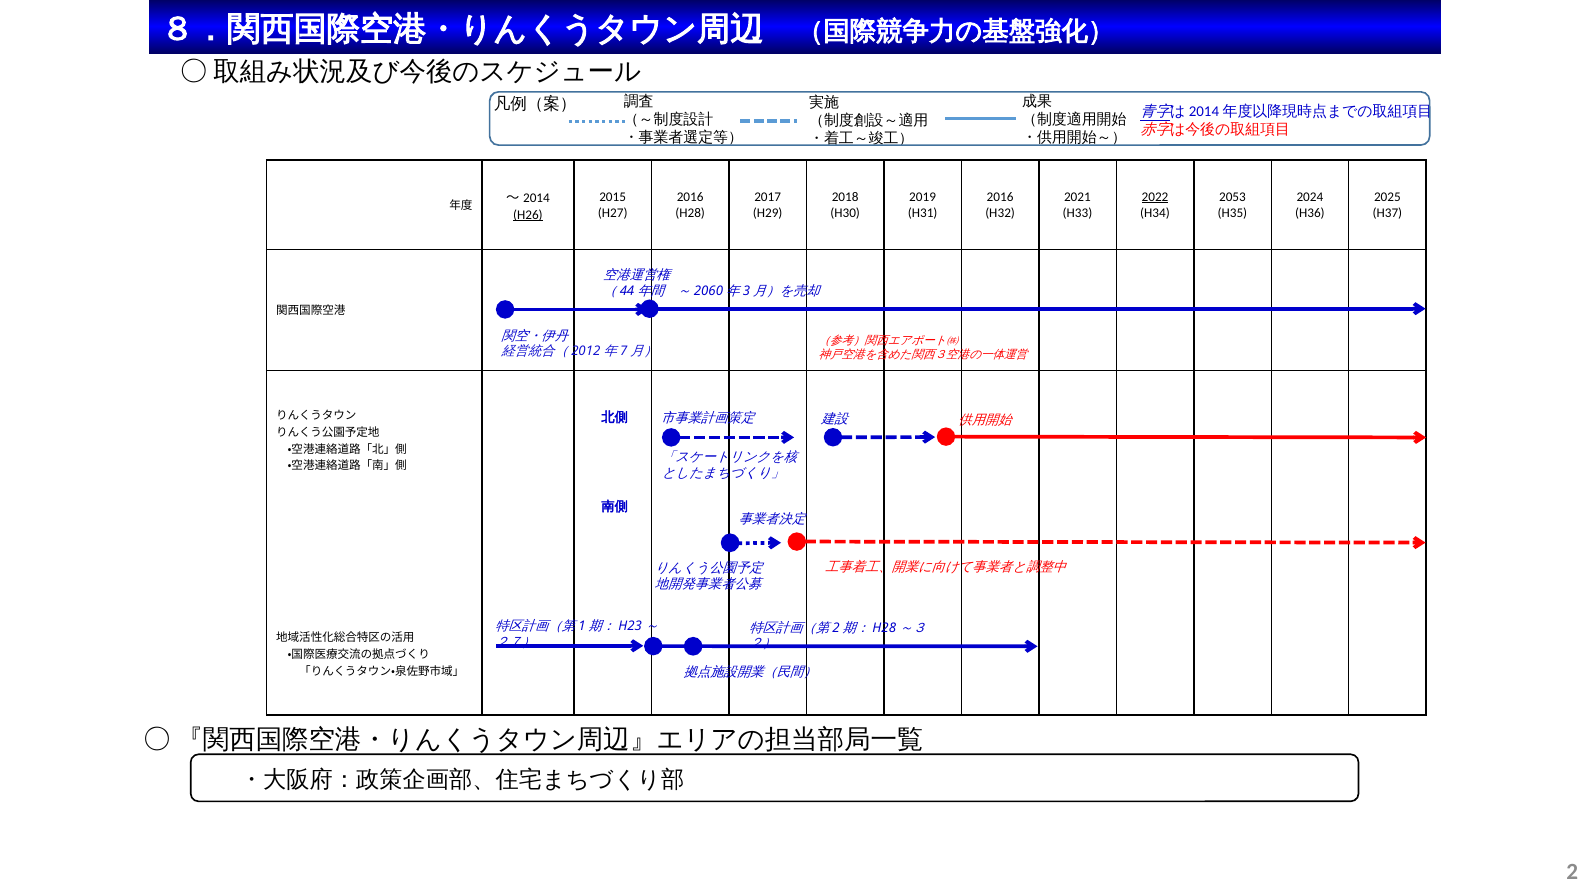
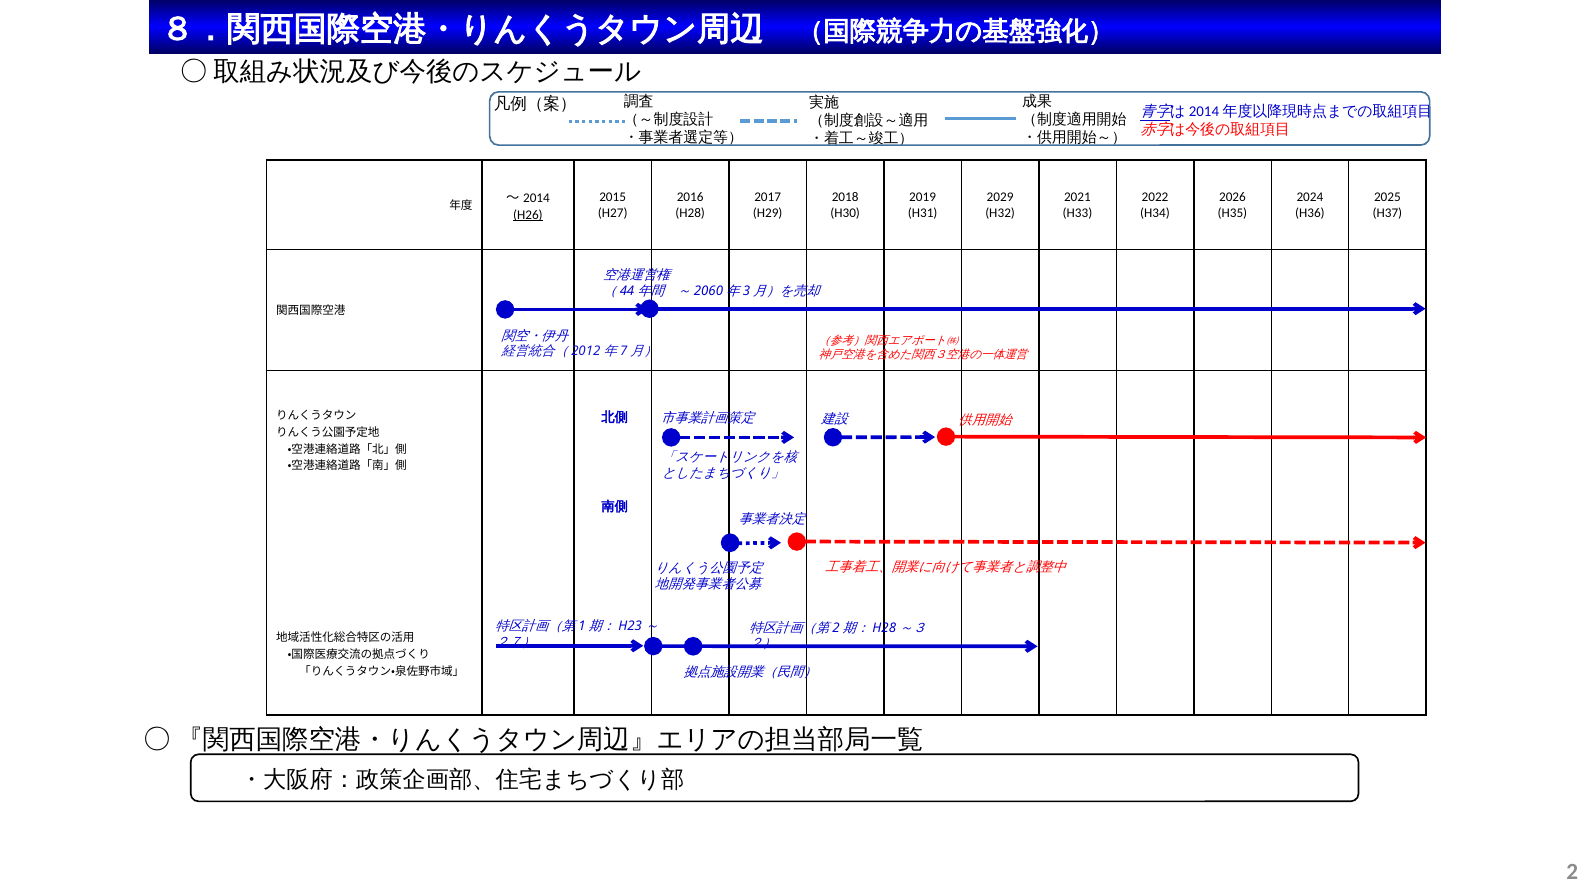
2016 at (1000, 197): 2016 -> 2029
2022 underline: present -> none
2053: 2053 -> 2026
